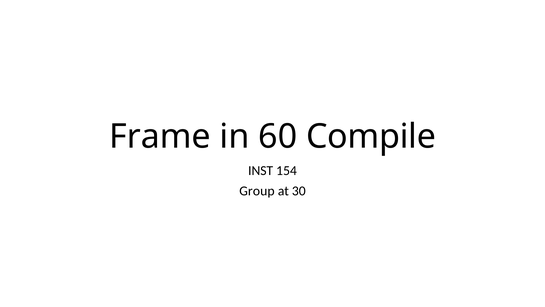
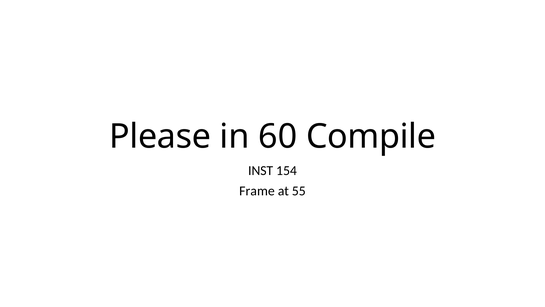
Frame: Frame -> Please
Group: Group -> Frame
30: 30 -> 55
